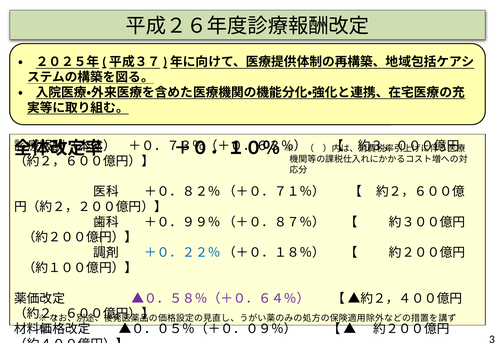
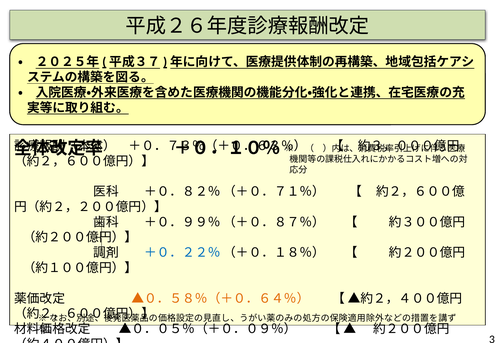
▲０．５８％（＋０．６４％） colour: purple -> orange
